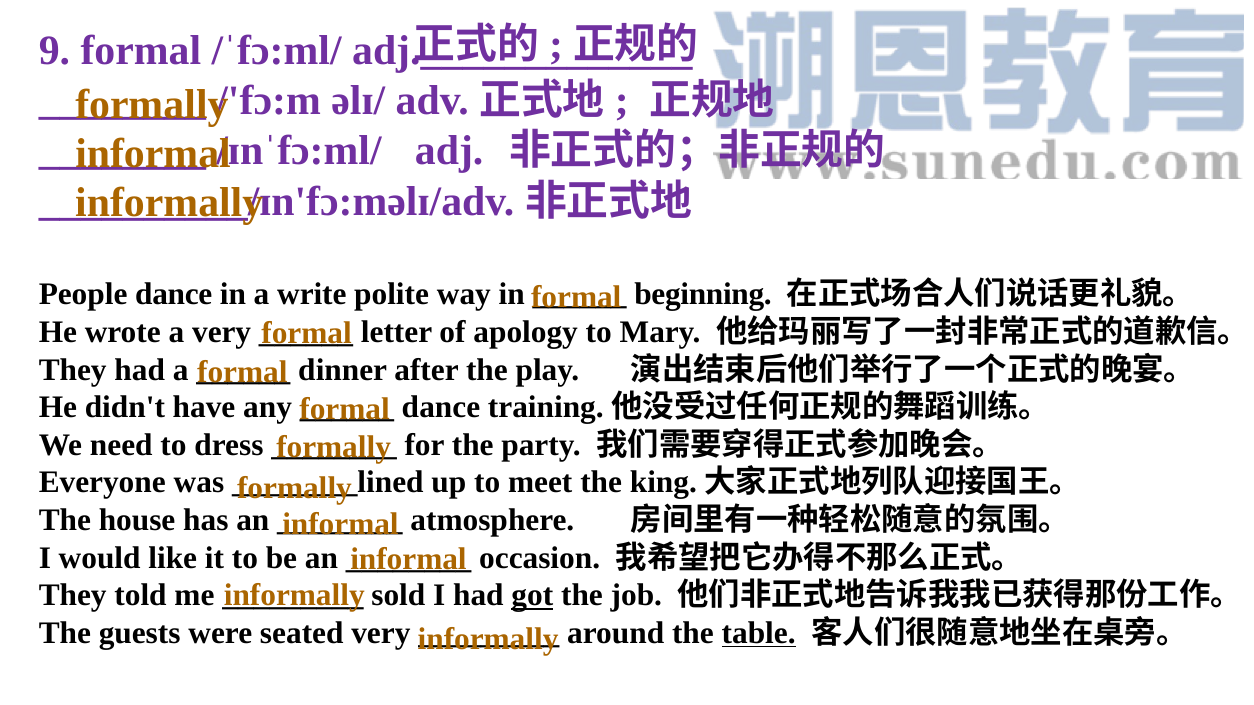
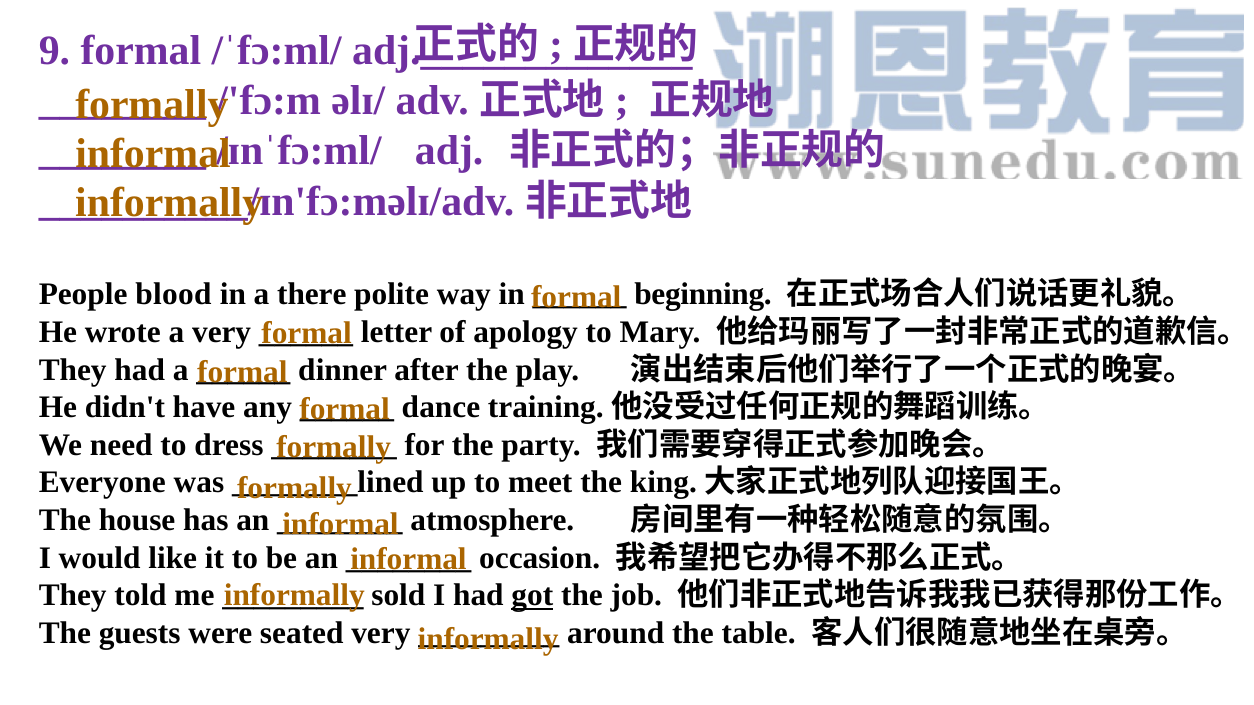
People dance: dance -> blood
write: write -> there
table underline: present -> none
